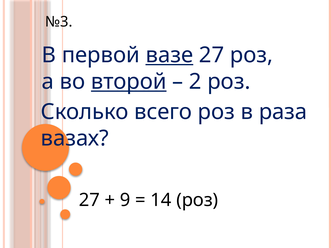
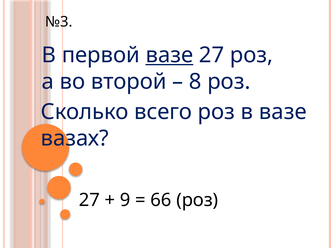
второй underline: present -> none
2: 2 -> 8
в раза: раза -> вазе
14: 14 -> 66
